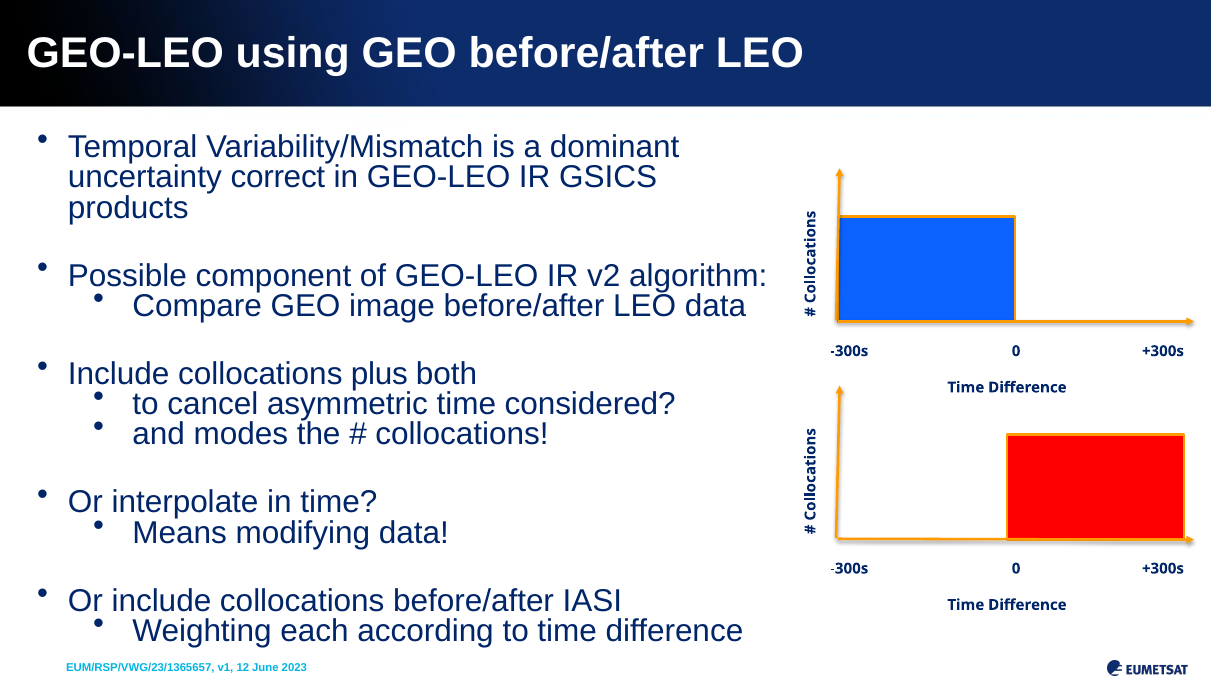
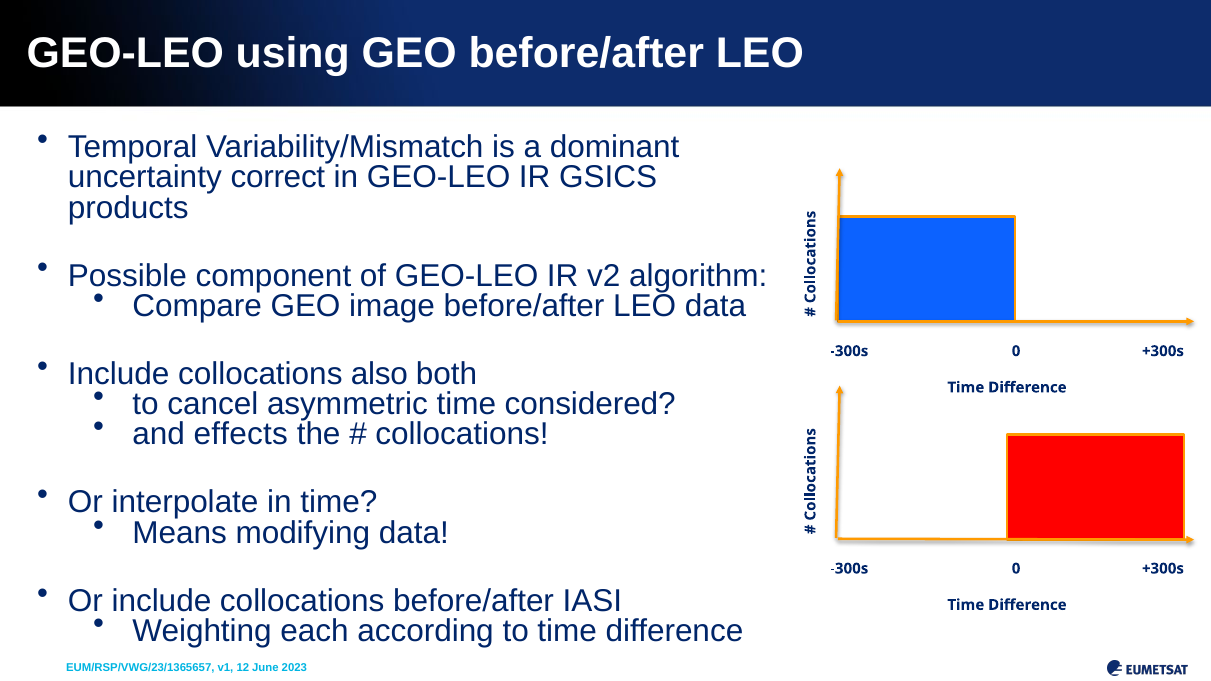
plus: plus -> also
modes: modes -> effects
